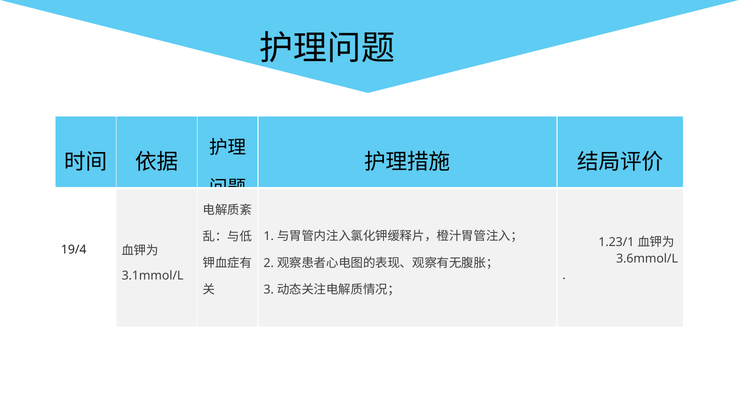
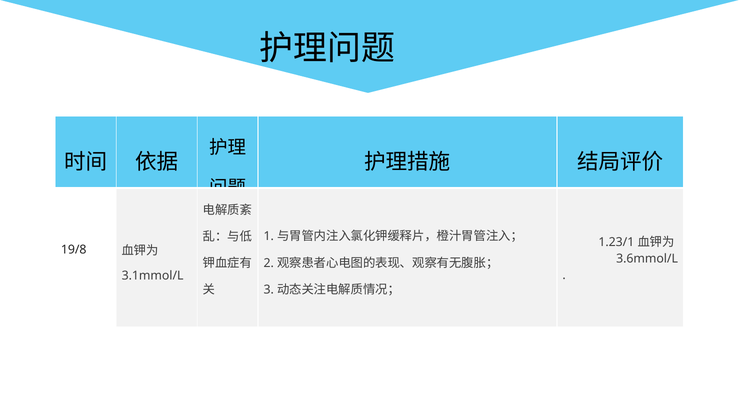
19/4: 19/4 -> 19/8
